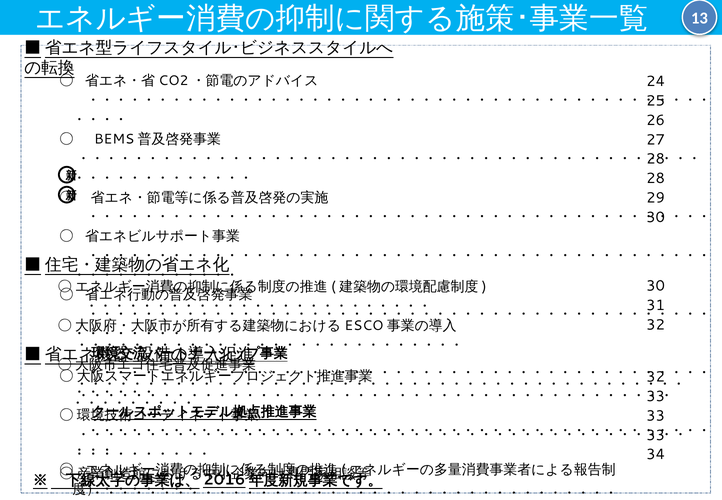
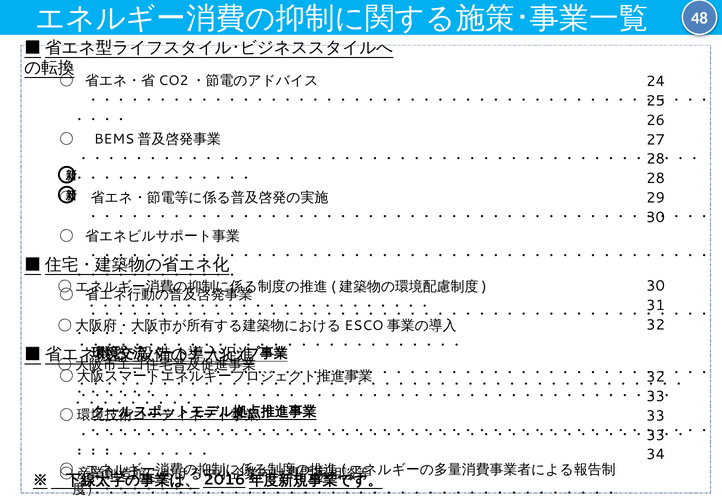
13: 13 -> 48
